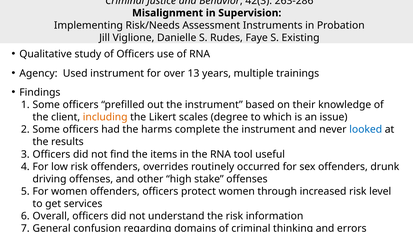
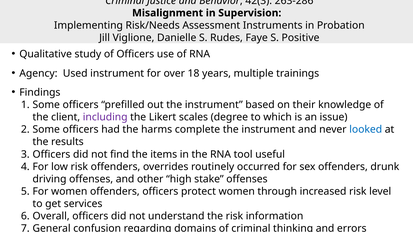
Existing: Existing -> Positive
13: 13 -> 18
including colour: orange -> purple
